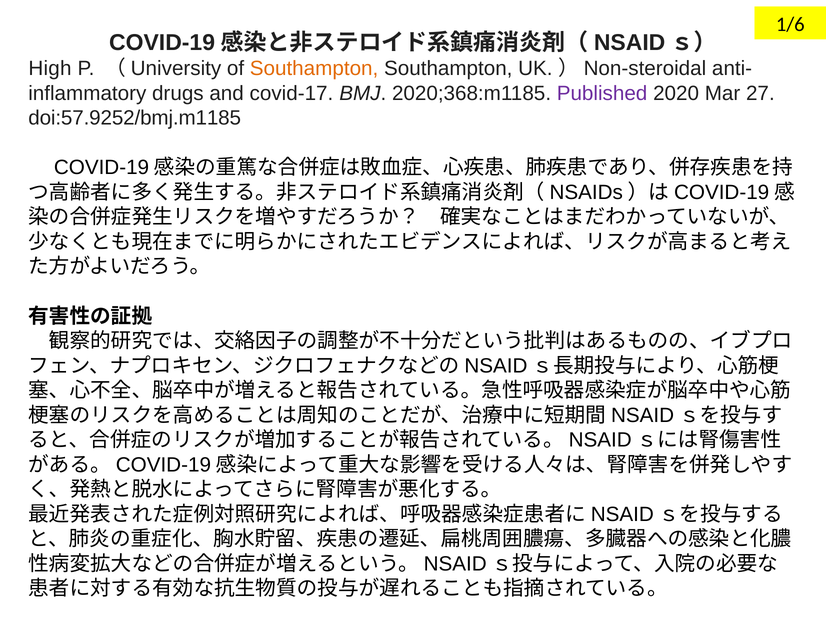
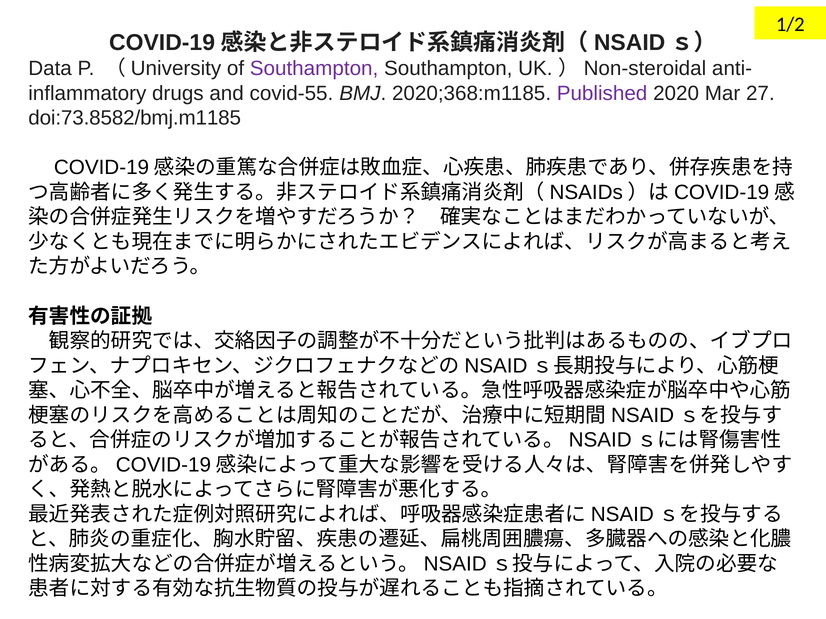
1/6: 1/6 -> 1/2
High: High -> Data
Southampton at (314, 69) colour: orange -> purple
covid-17: covid-17 -> covid-55
doi:57.9252/bmj.m1185: doi:57.9252/bmj.m1185 -> doi:73.8582/bmj.m1185
